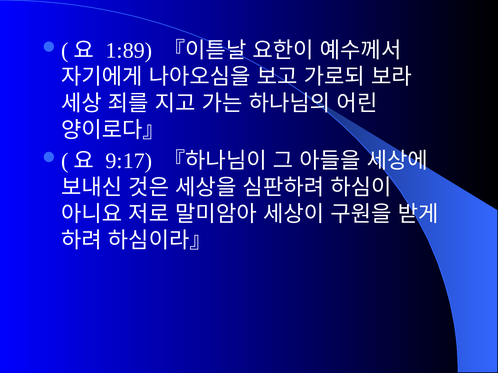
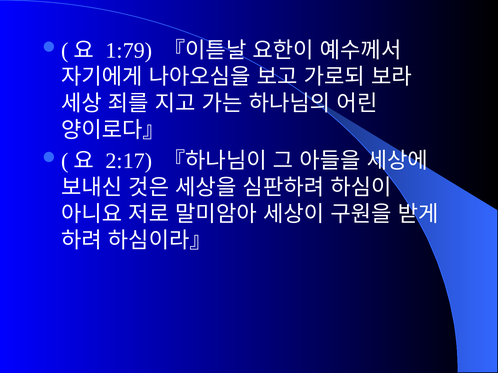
1:89: 1:89 -> 1:79
9:17: 9:17 -> 2:17
